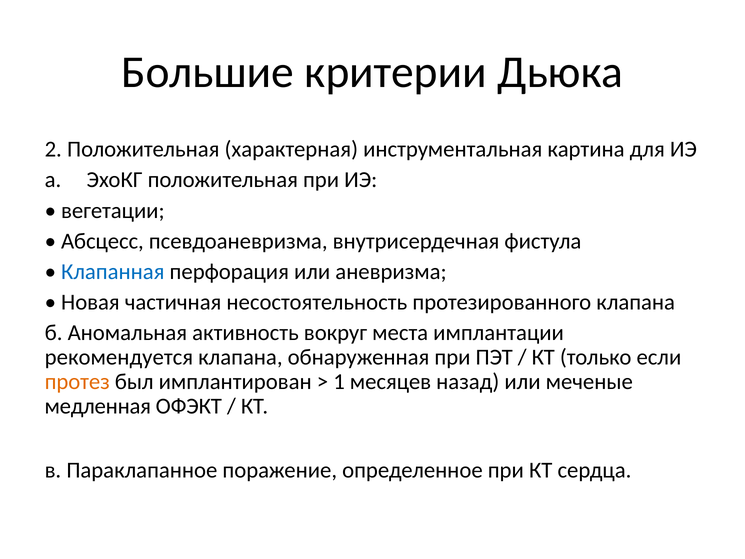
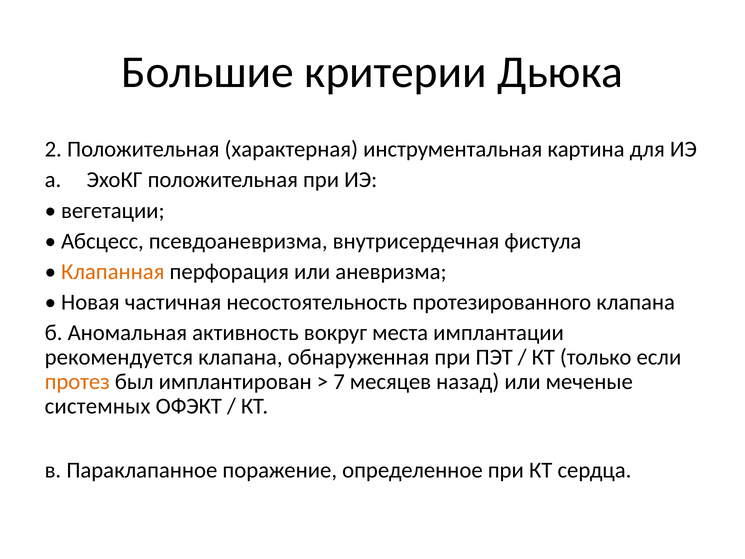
Клапанная colour: blue -> orange
1: 1 -> 7
медленная: медленная -> системных
